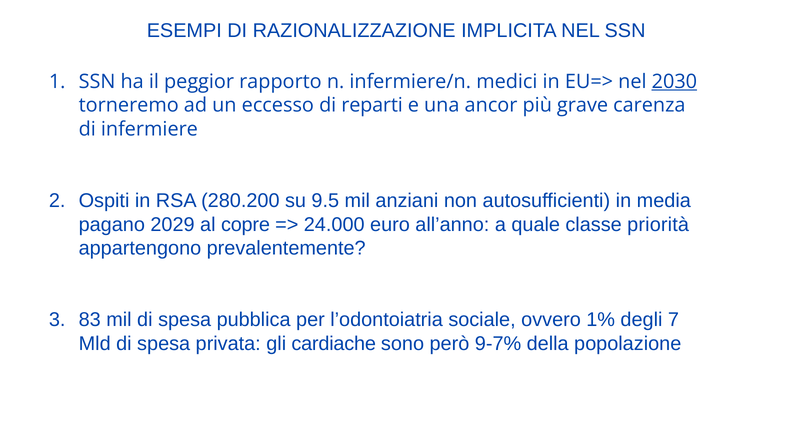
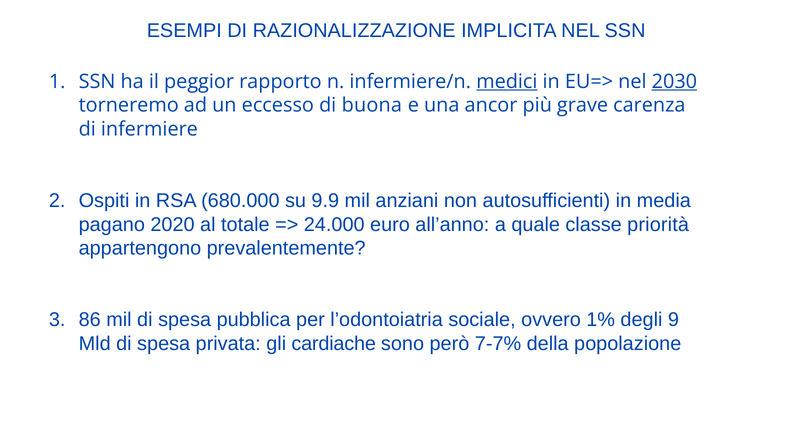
medici underline: none -> present
reparti: reparti -> buona
280.200: 280.200 -> 680.000
9.5: 9.5 -> 9.9
2029: 2029 -> 2020
copre: copre -> totale
83: 83 -> 86
7: 7 -> 9
9-7%: 9-7% -> 7-7%
